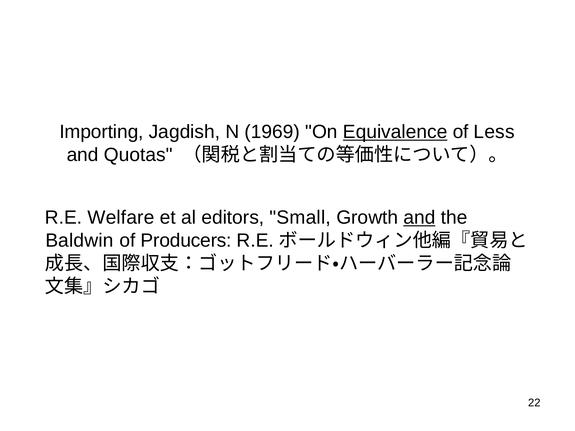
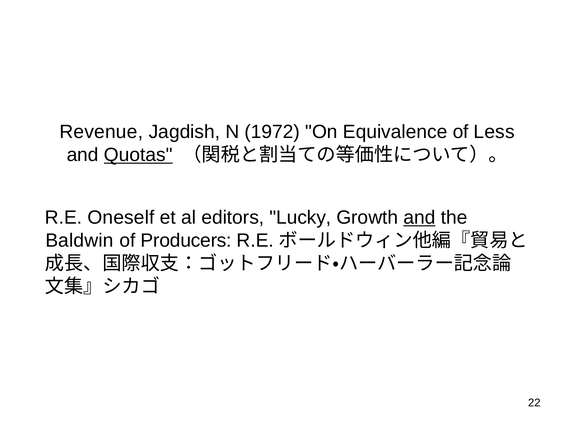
Importing: Importing -> Revenue
1969: 1969 -> 1972
Equivalence underline: present -> none
Quotas underline: none -> present
Welfare: Welfare -> Oneself
Small: Small -> Lucky
